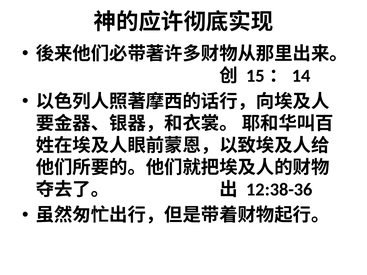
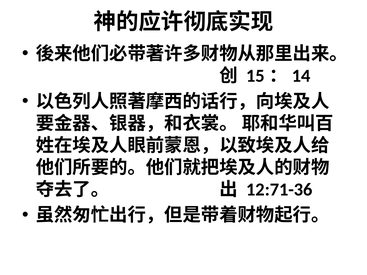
12:38-36: 12:38-36 -> 12:71-36
